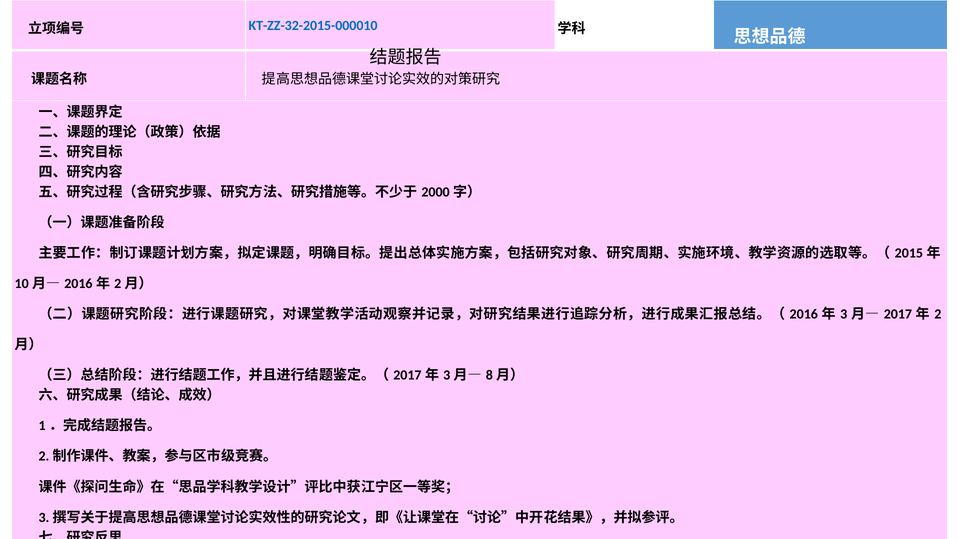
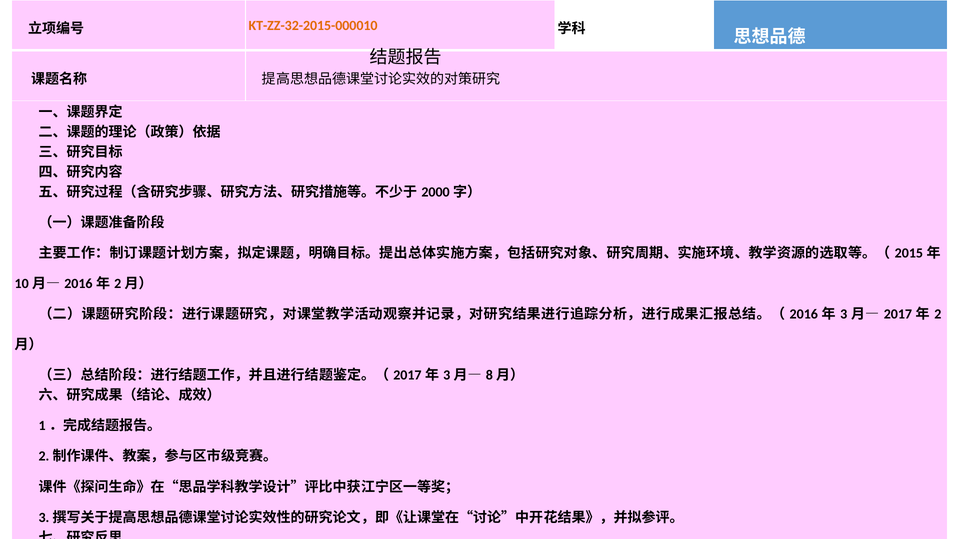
KT-ZZ-32-2015-000010 colour: blue -> orange
